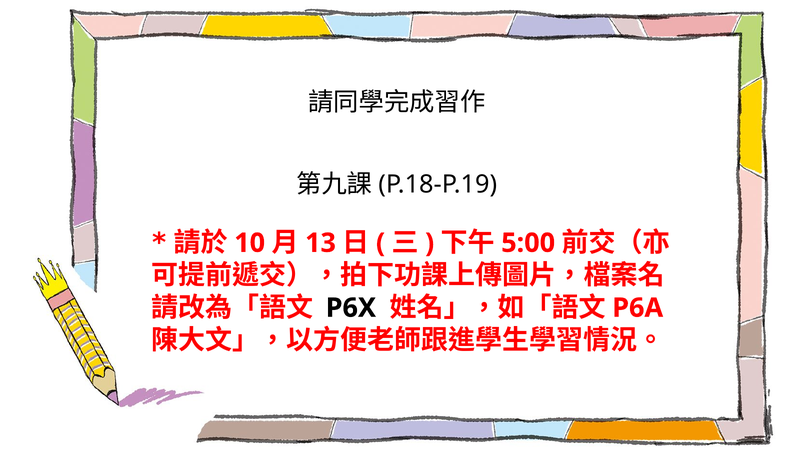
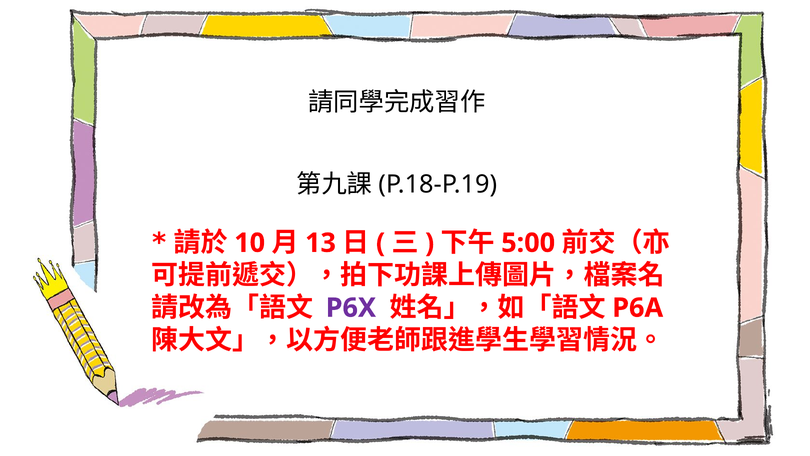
P6X colour: black -> purple
